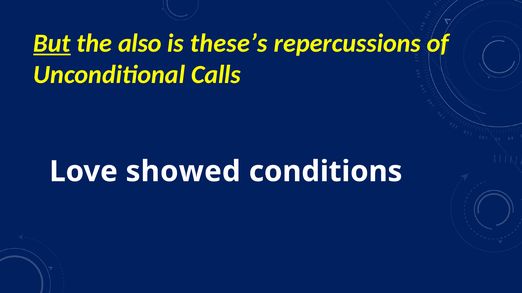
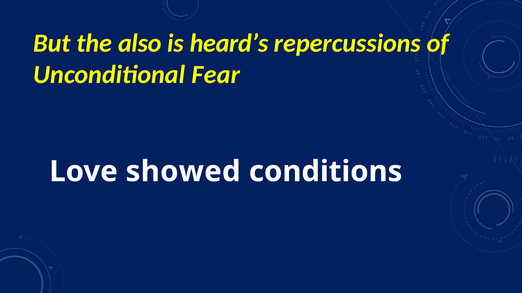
But underline: present -> none
these’s: these’s -> heard’s
Calls: Calls -> Fear
